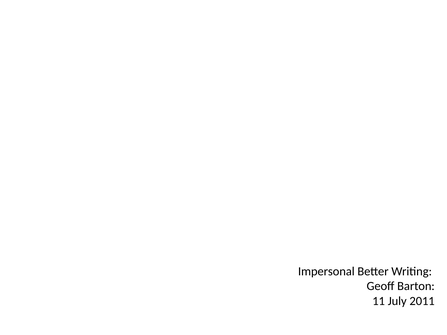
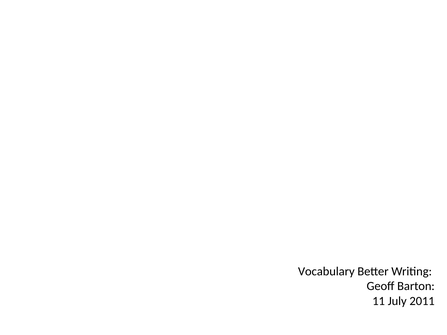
Impersonal: Impersonal -> Vocabulary
